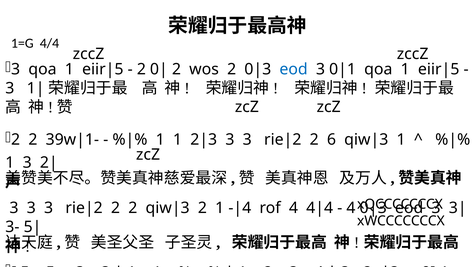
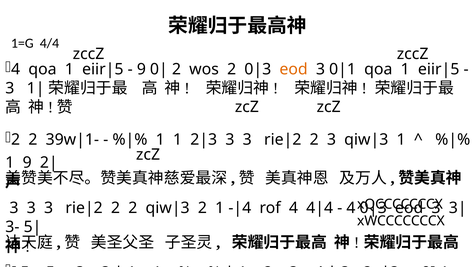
3 at (16, 69): 3 -> 4
2 at (141, 69): 2 -> 9
eod at (294, 69) colour: blue -> orange
6 at (331, 140): 6 -> 3
1 3: 3 -> 9
